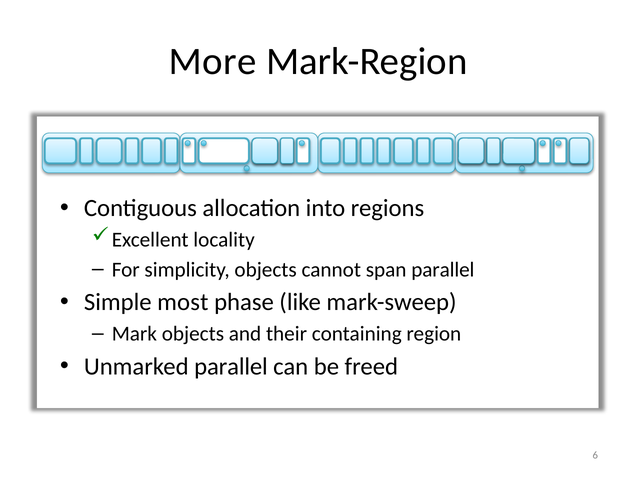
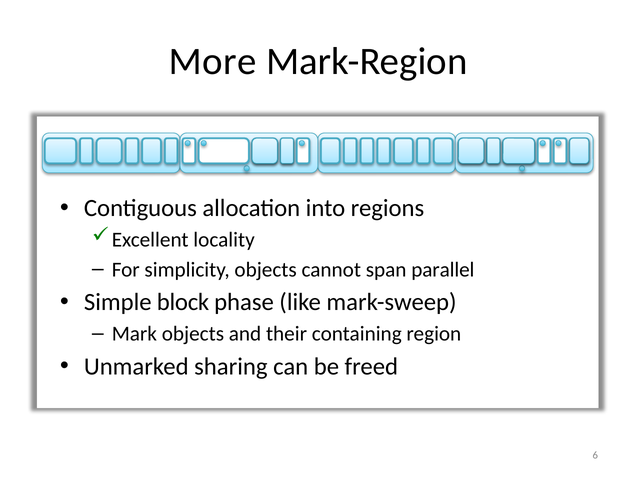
most: most -> block
Unmarked parallel: parallel -> sharing
